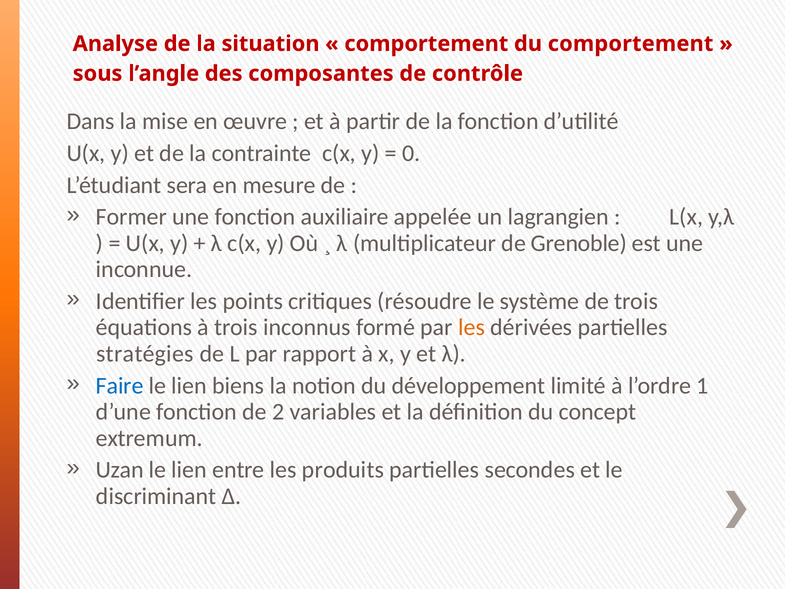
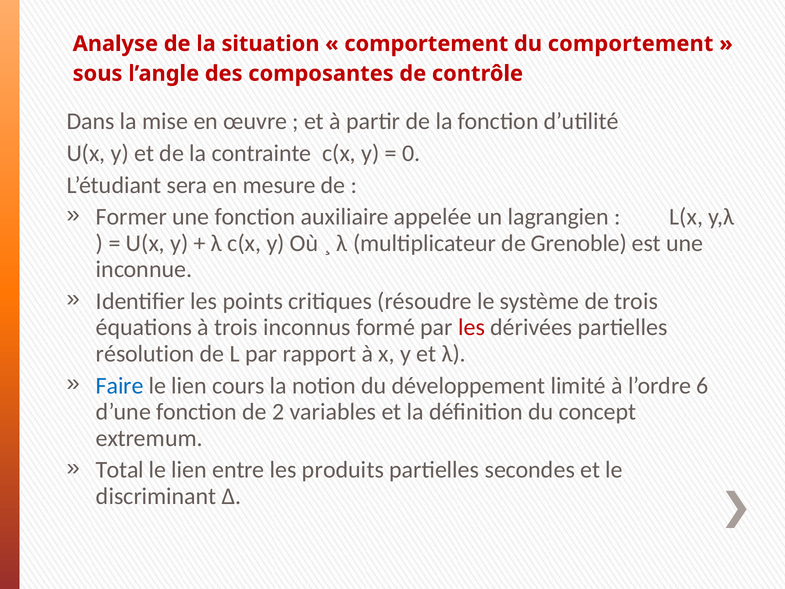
les at (472, 327) colour: orange -> red
stratégies: stratégies -> résolution
biens: biens -> cours
1: 1 -> 6
Uzan: Uzan -> Total
